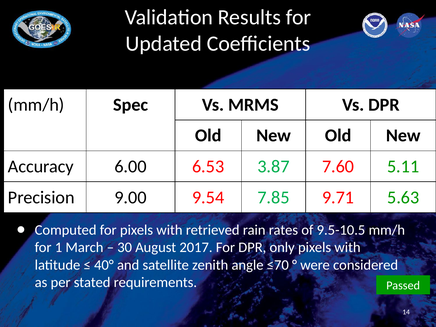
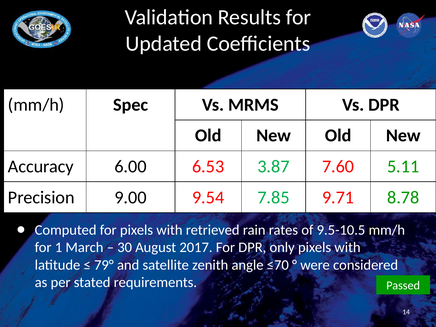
5.63: 5.63 -> 8.78
40°: 40° -> 79°
